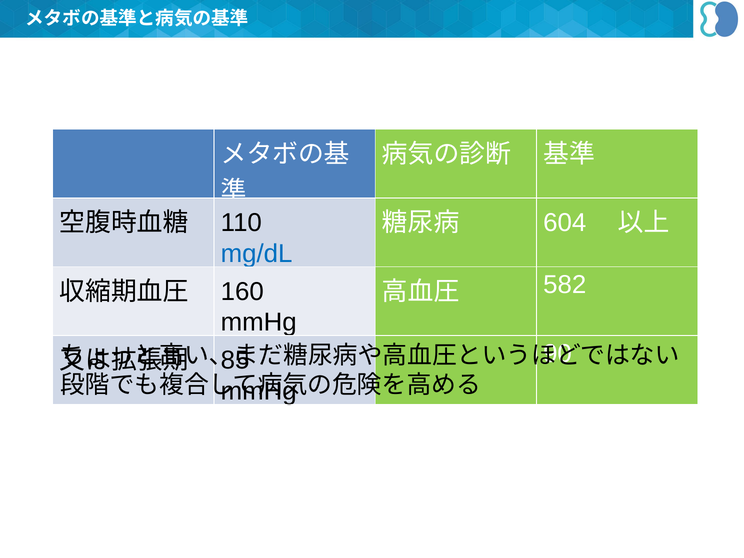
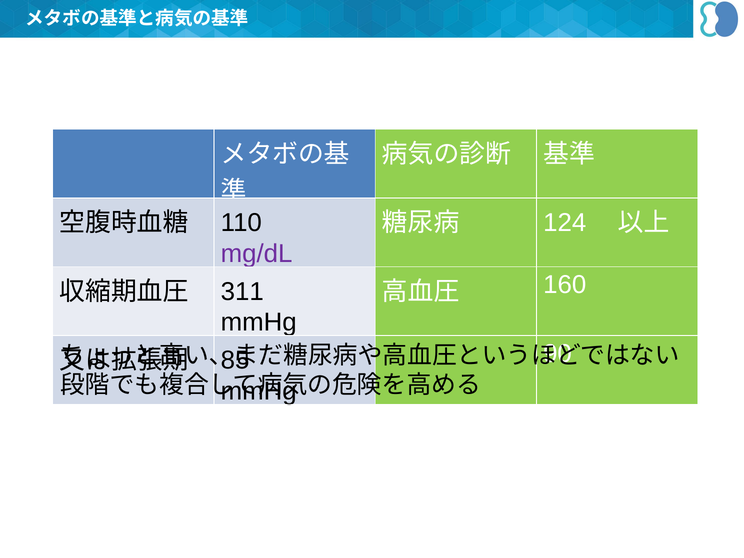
604: 604 -> 124
mg/dL colour: blue -> purple
160: 160 -> 311
582: 582 -> 160
